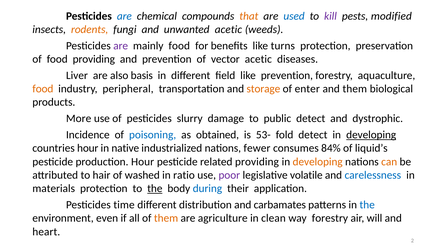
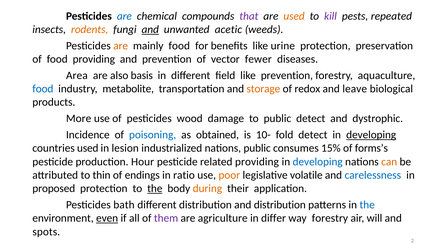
that colour: orange -> purple
used at (294, 16) colour: blue -> orange
modified: modified -> repeated
and at (150, 29) underline: none -> present
are at (121, 46) colour: purple -> orange
turns: turns -> urine
vector acetic: acetic -> fewer
Liver: Liver -> Area
food at (43, 89) colour: orange -> blue
peripheral: peripheral -> metabolite
enter: enter -> redox
and them: them -> leave
slurry: slurry -> wood
53-: 53- -> 10-
countries hour: hour -> used
native: native -> lesion
nations fewer: fewer -> public
84%: 84% -> 15%
liquid’s: liquid’s -> forms’s
developing at (318, 162) colour: orange -> blue
hair: hair -> thin
washed: washed -> endings
poor colour: purple -> orange
materials: materials -> proposed
during colour: blue -> orange
time: time -> bath
and carbamates: carbamates -> distribution
even underline: none -> present
them at (166, 218) colour: orange -> purple
clean: clean -> differ
heart: heart -> spots
